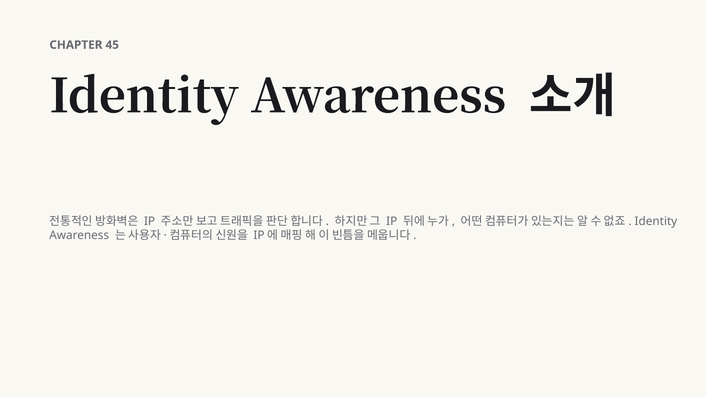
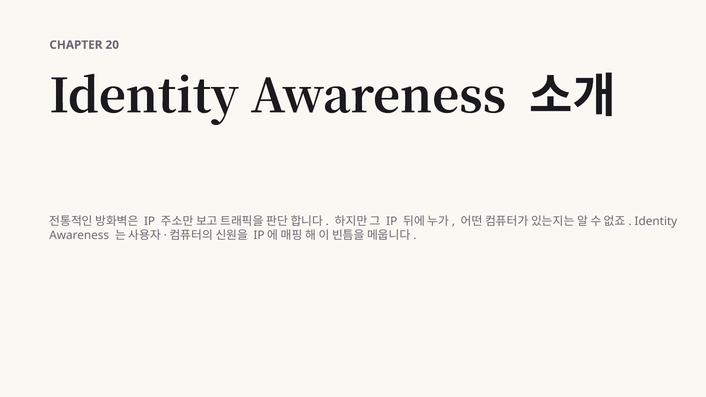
45: 45 -> 20
